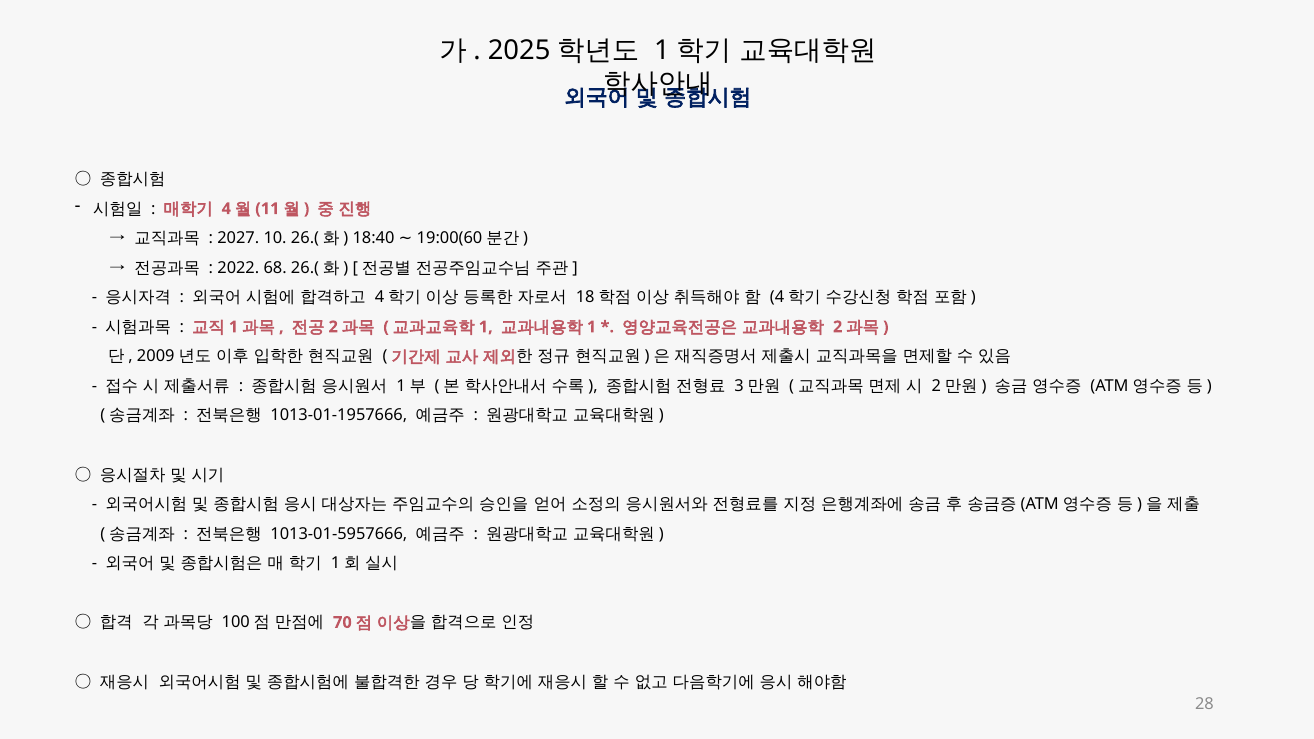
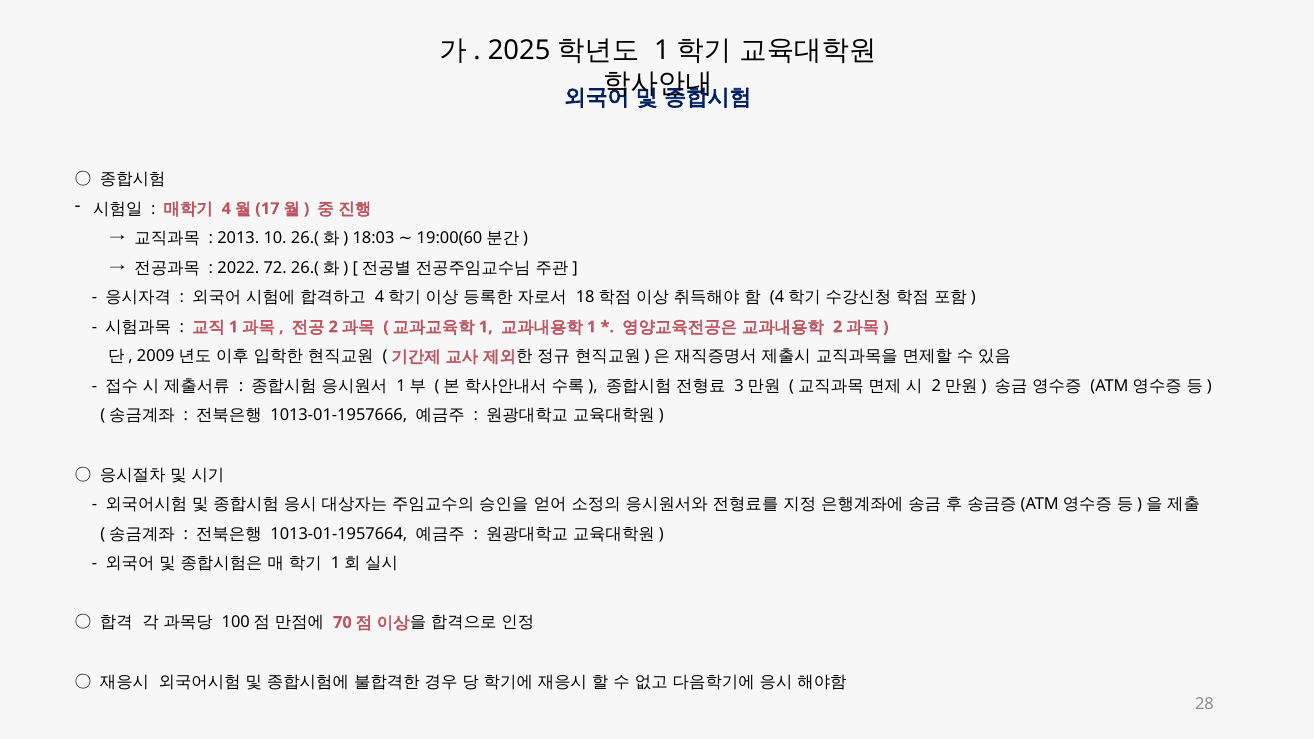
11: 11 -> 17
2027: 2027 -> 2013
18:40: 18:40 -> 18:03
68: 68 -> 72
1013-01-5957666: 1013-01-5957666 -> 1013-01-1957664
